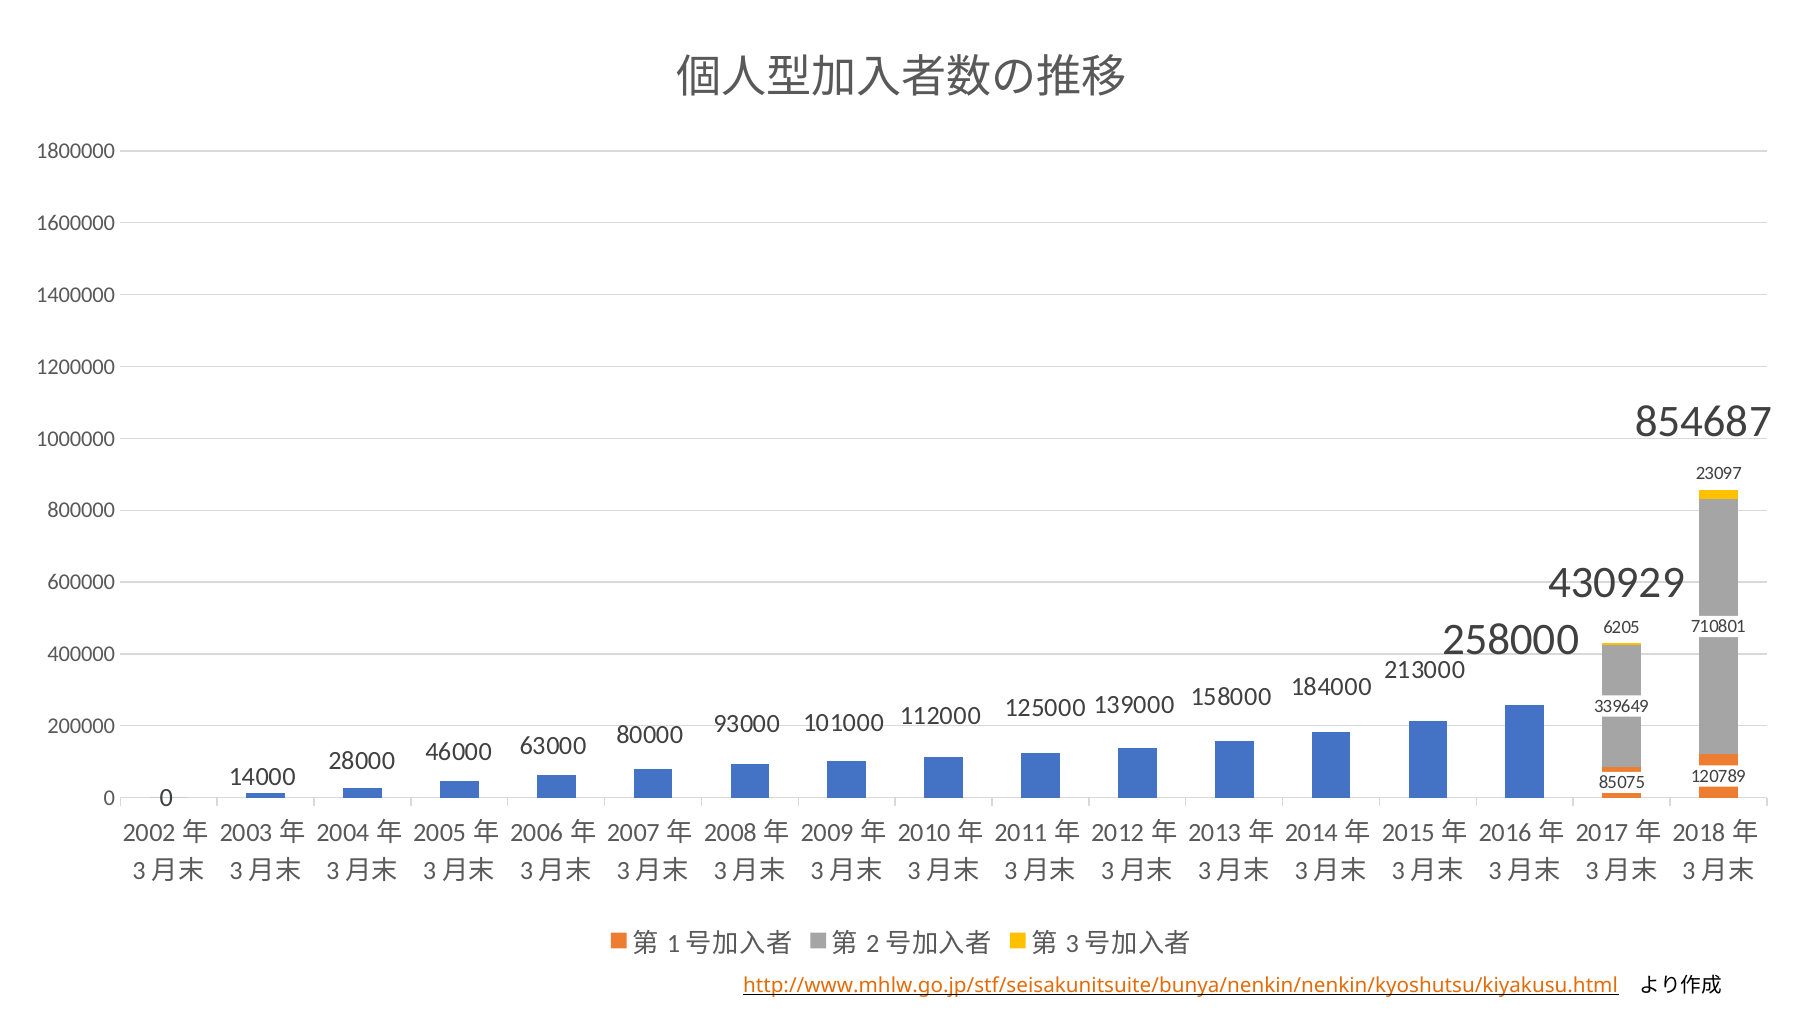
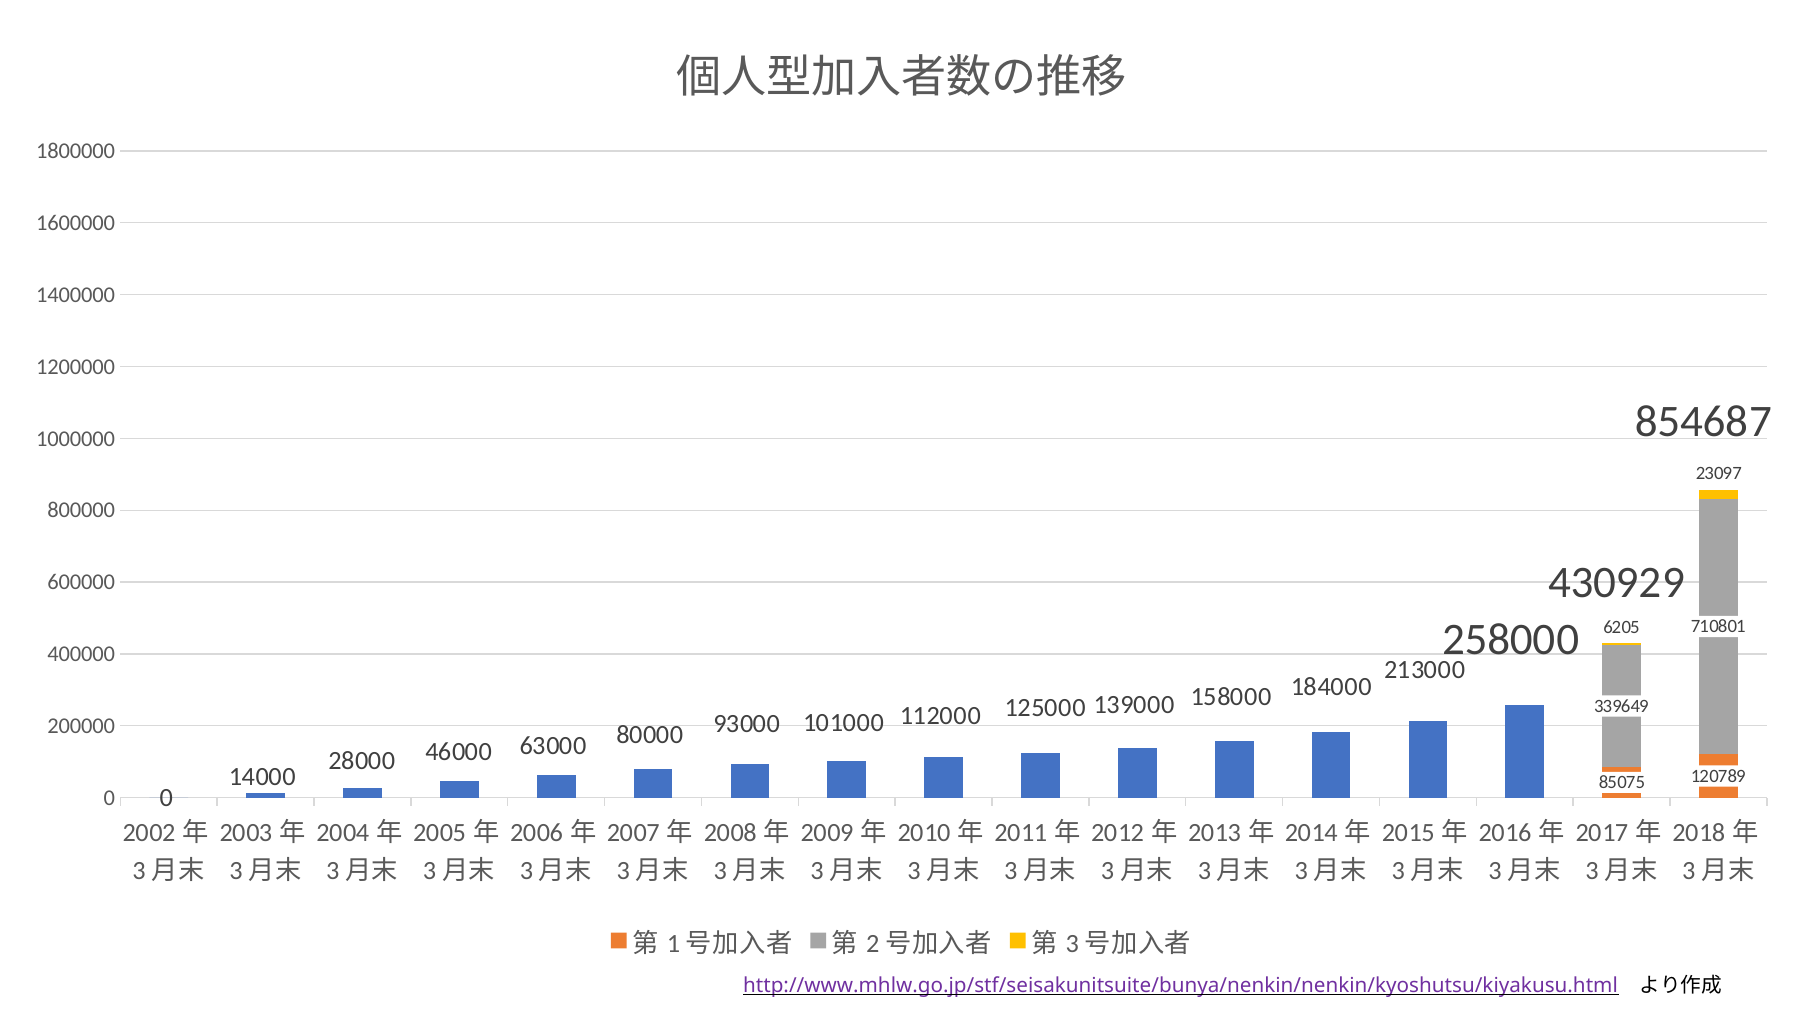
http://www.mhlw.go.jp/stf/seisakunitsuite/bunya/nenkin/nenkin/kyoshutsu/kiyakusu.html colour: orange -> purple
